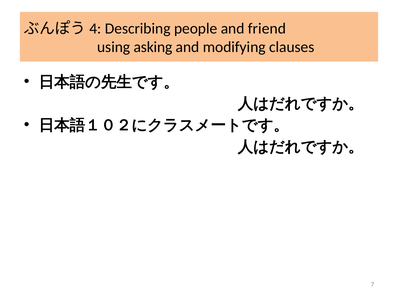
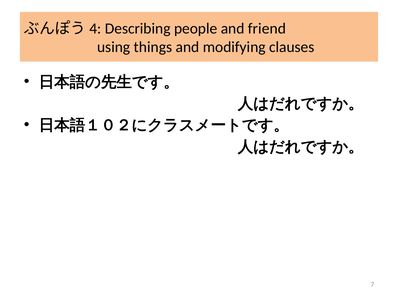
asking: asking -> things
